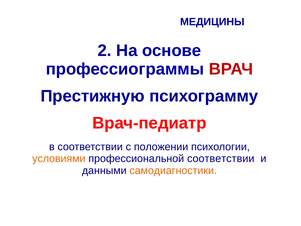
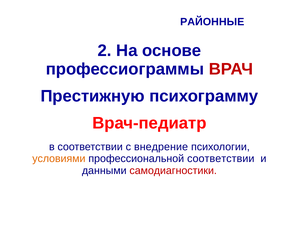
МЕДИЦИНЫ: МЕДИЦИНЫ -> РАЙОННЫЕ
положении: положении -> внедрение
самодиагностики colour: orange -> red
